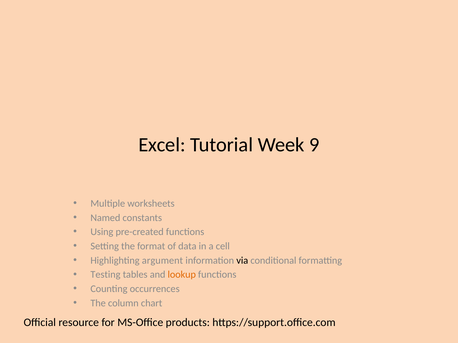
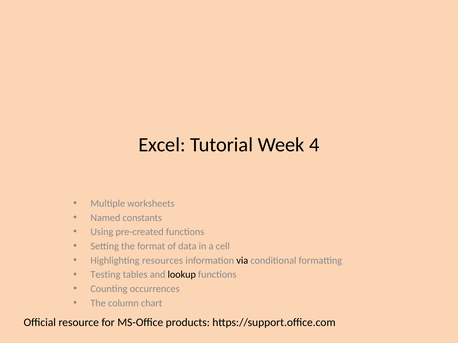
9: 9 -> 4
argument: argument -> resources
lookup colour: orange -> black
